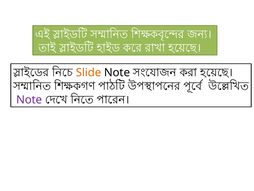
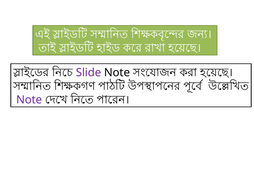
Slide colour: orange -> purple
